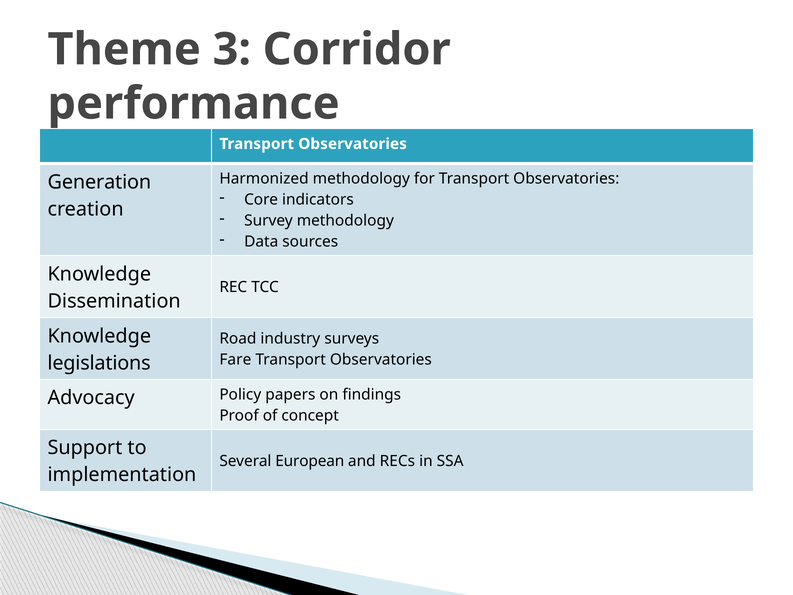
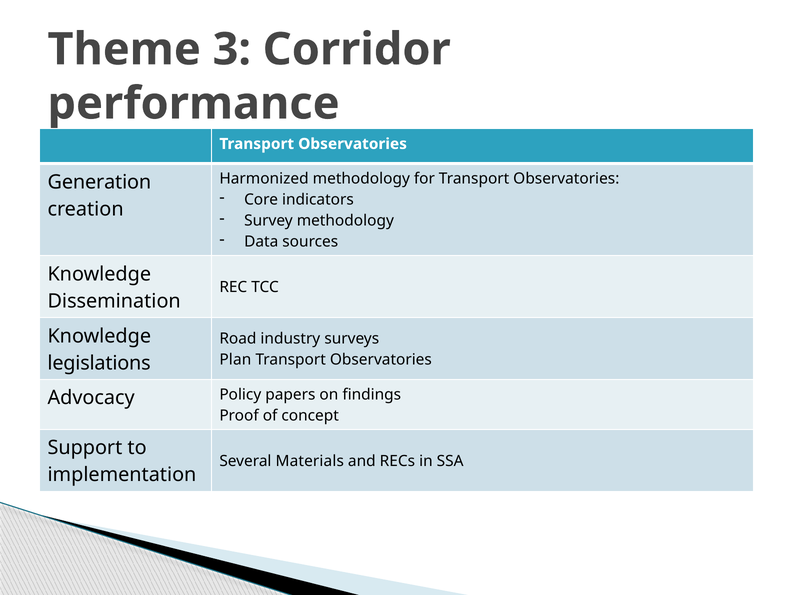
Fare: Fare -> Plan
European: European -> Materials
